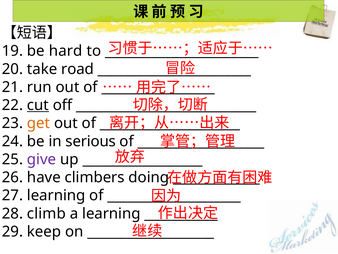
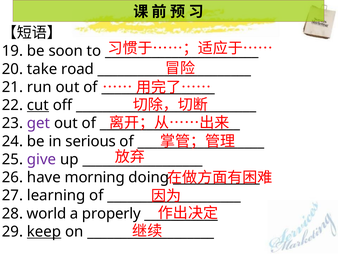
hard: hard -> soon
get colour: orange -> purple
climbers: climbers -> morning
climb: climb -> world
a learning: learning -> properly
keep underline: none -> present
